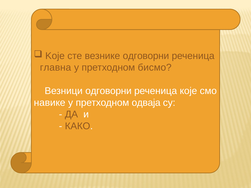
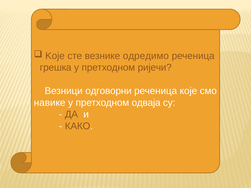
везнике одговорни: одговорни -> одредимо
главна: главна -> грешка
бисмо: бисмо -> ријечи
